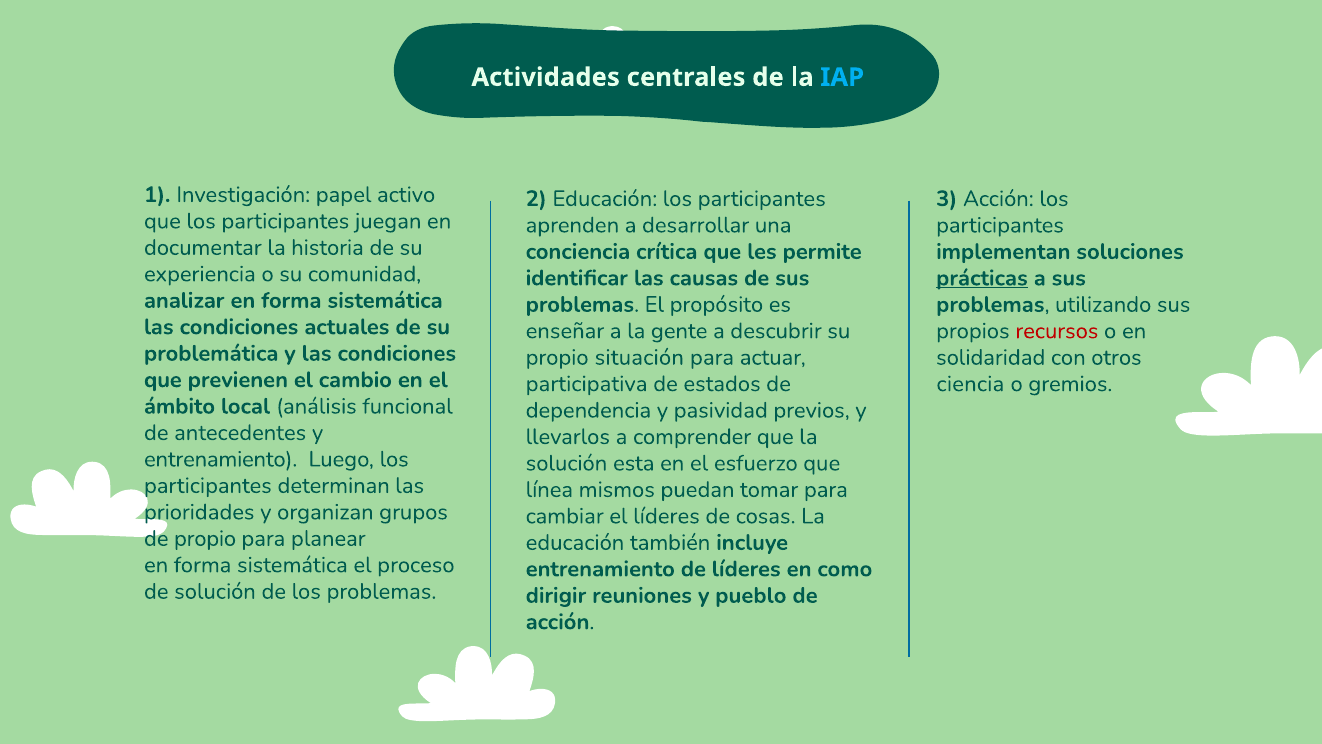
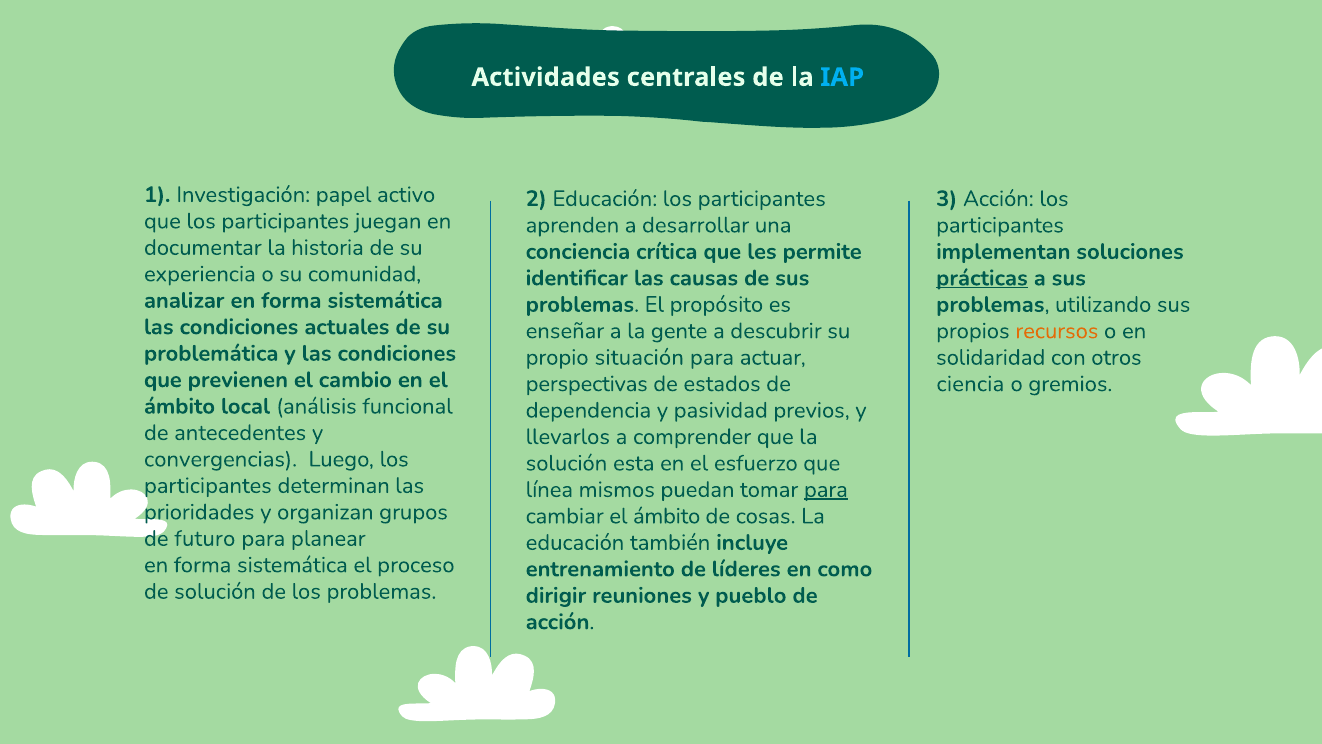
recursos colour: red -> orange
participativa: participativa -> perspectivas
entrenamiento at (221, 459): entrenamiento -> convergencias
para at (826, 489) underline: none -> present
cambiar el líderes: líderes -> ámbito
de propio: propio -> futuro
